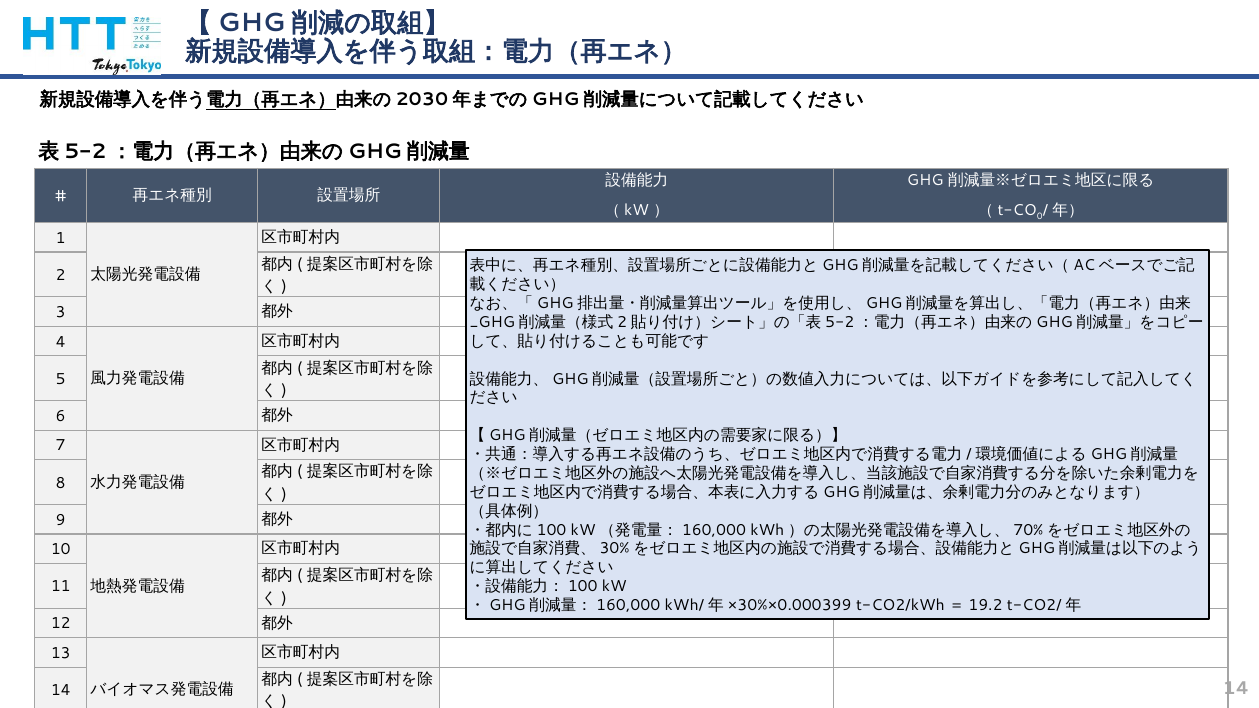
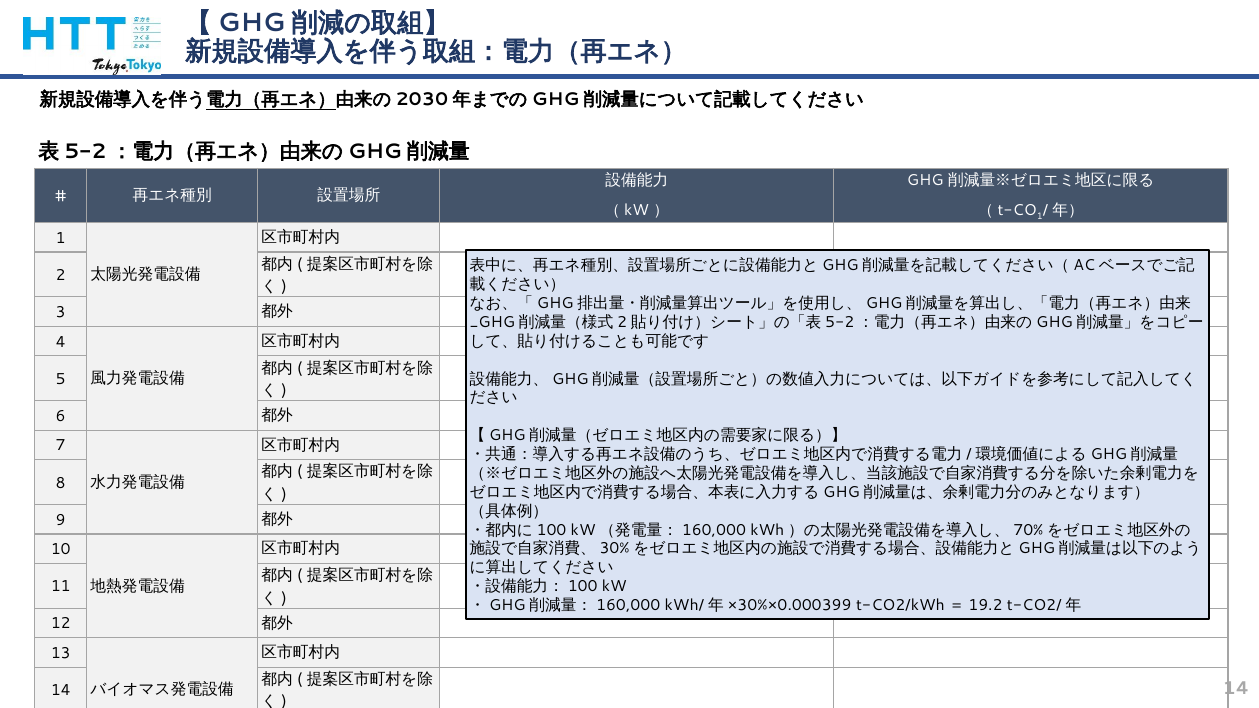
0 at (1040, 216): 0 -> 1
